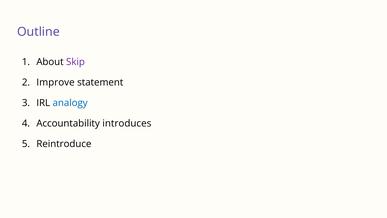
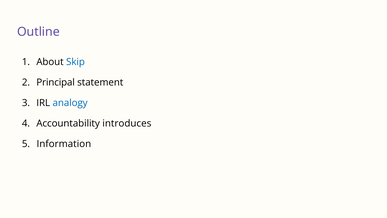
Skip colour: purple -> blue
Improve: Improve -> Principal
Reintroduce: Reintroduce -> Information
